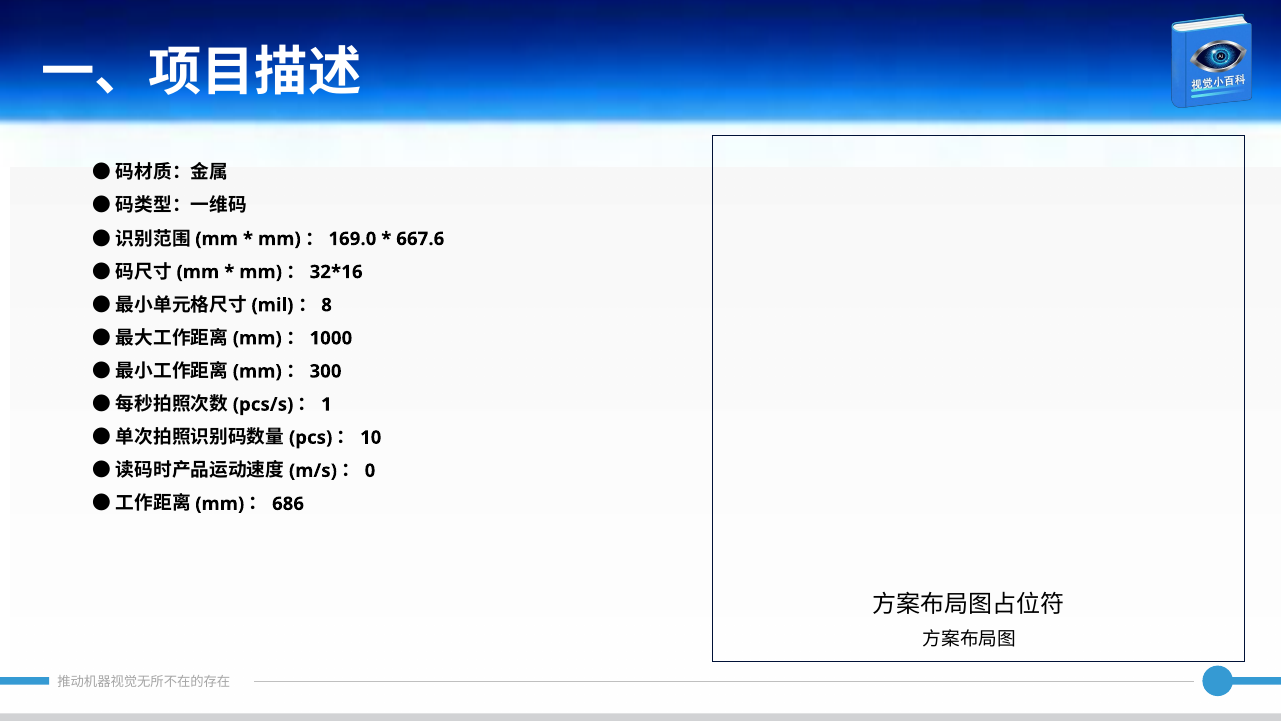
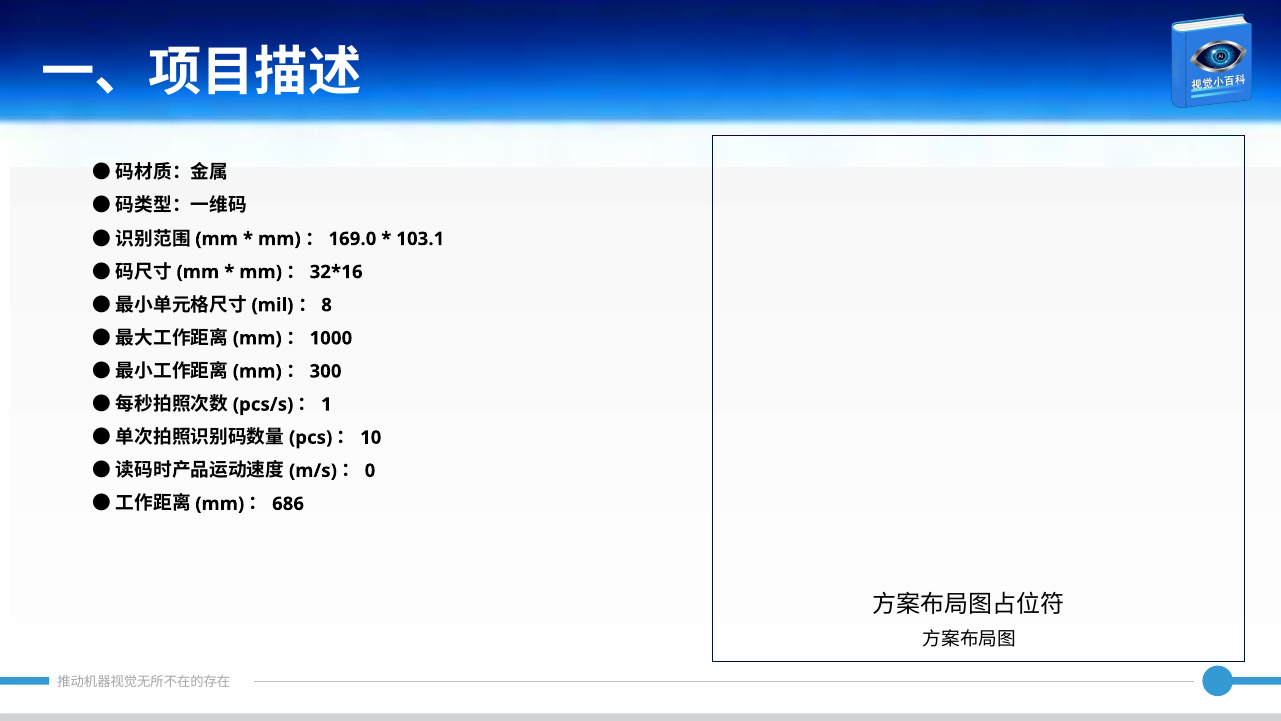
667.6: 667.6 -> 103.1
